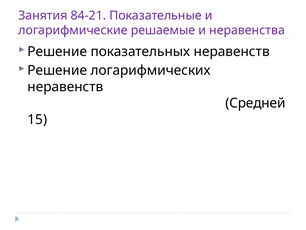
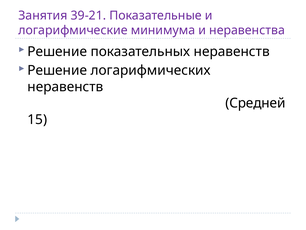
84-21: 84-21 -> 39-21
решаемые: решаемые -> минимума
